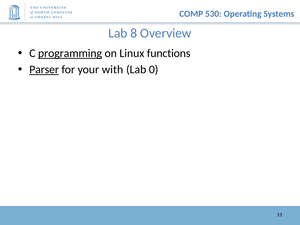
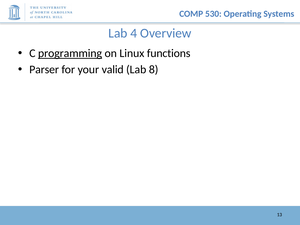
8: 8 -> 4
Parser underline: present -> none
with: with -> valid
0: 0 -> 8
